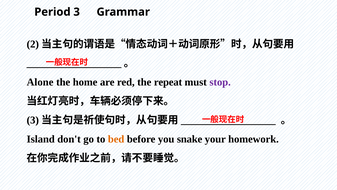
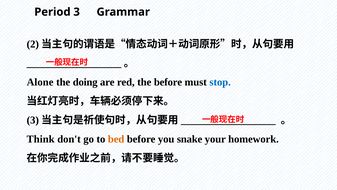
home: home -> doing
the repeat: repeat -> before
stop colour: purple -> blue
Island: Island -> Think
